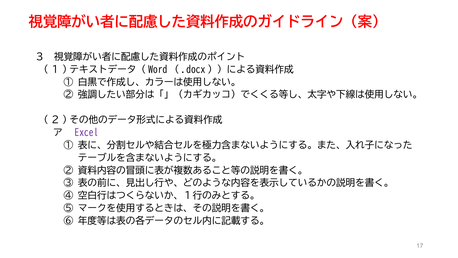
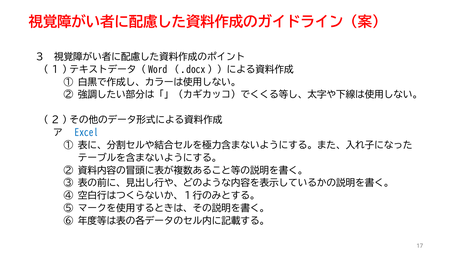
Excel colour: purple -> blue
